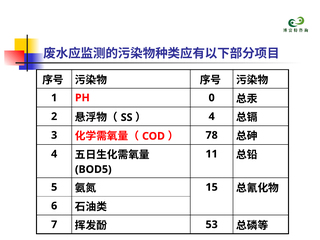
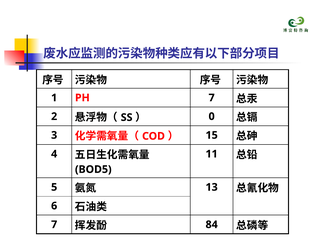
PH 0: 0 -> 7
4 at (212, 116): 4 -> 0
78: 78 -> 15
15: 15 -> 13
53: 53 -> 84
